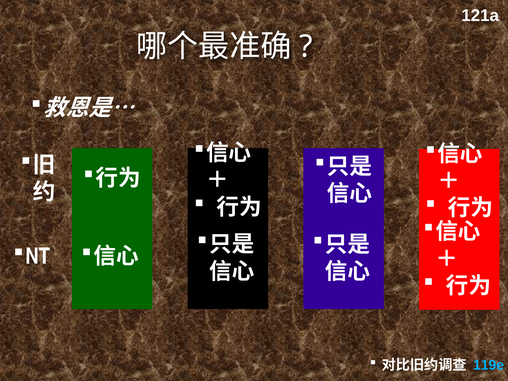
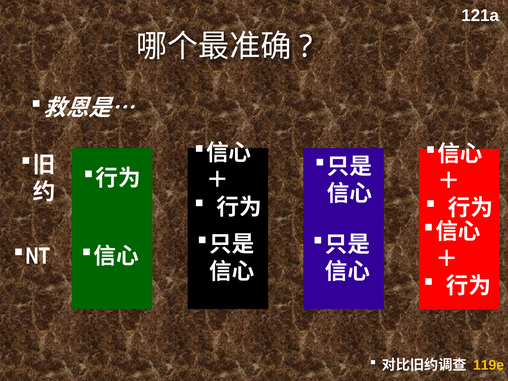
119e colour: light blue -> yellow
